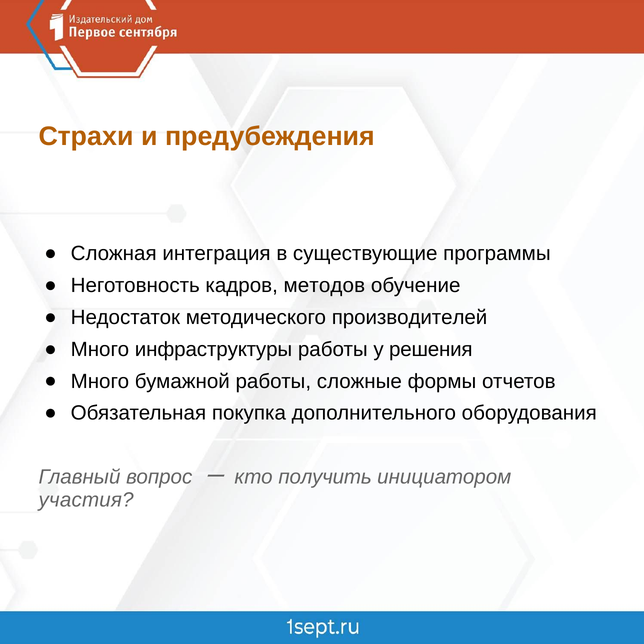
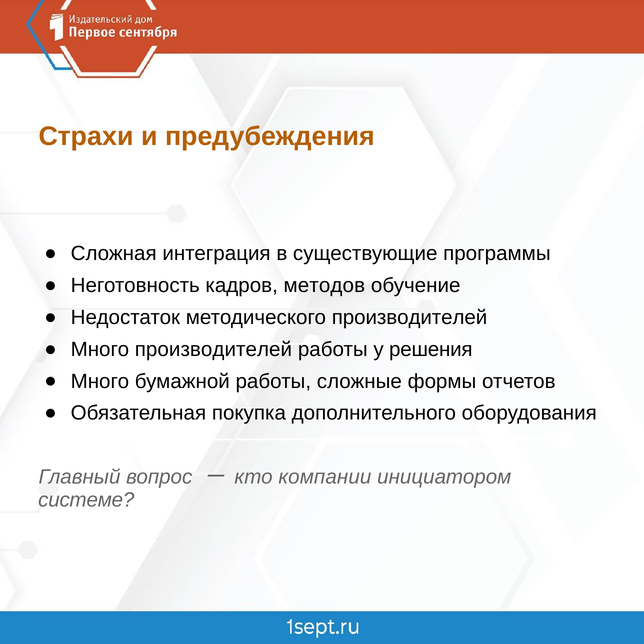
Много инфраструктуры: инфраструктуры -> производителей
получить: получить -> компании
участия: участия -> системе
